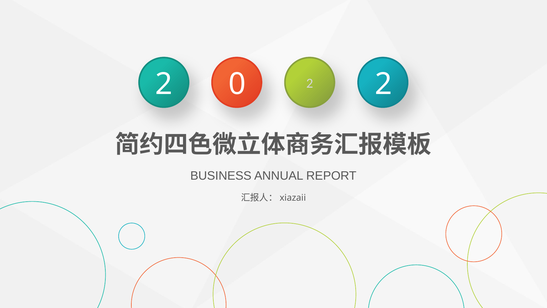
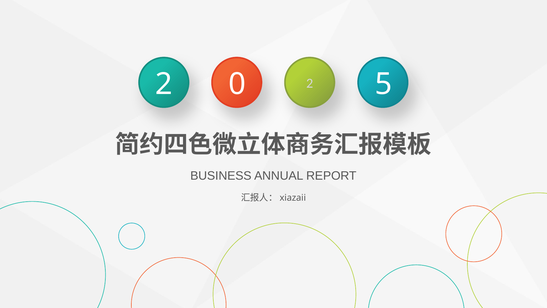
2 2: 2 -> 5
